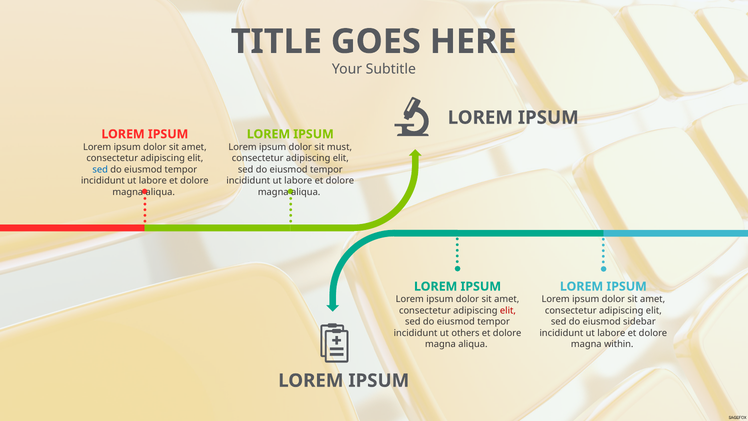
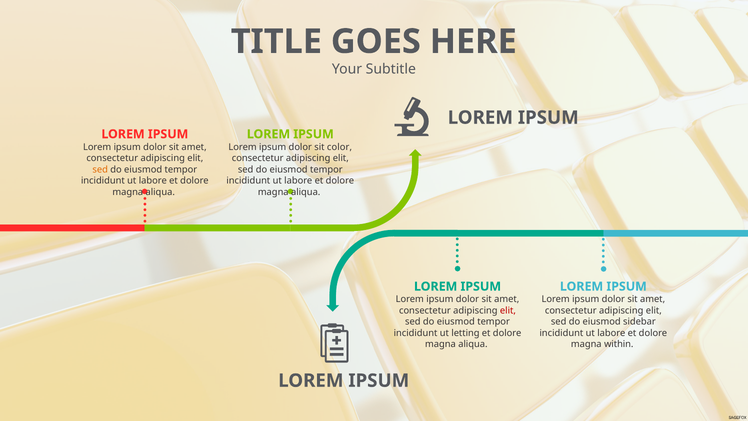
must: must -> color
sed at (100, 169) colour: blue -> orange
others: others -> letting
